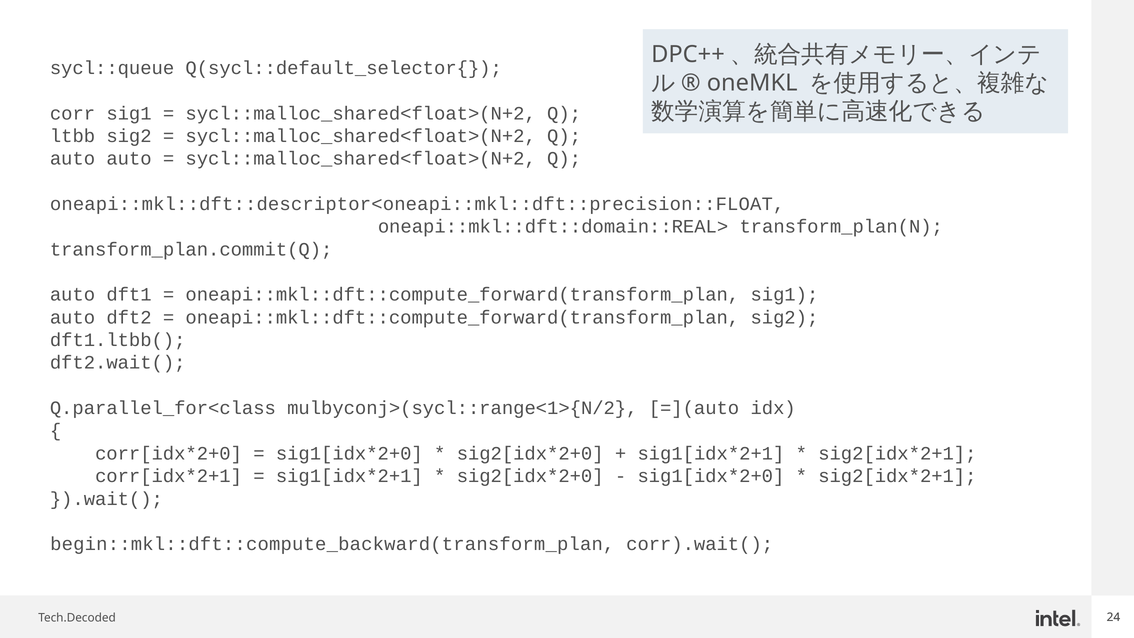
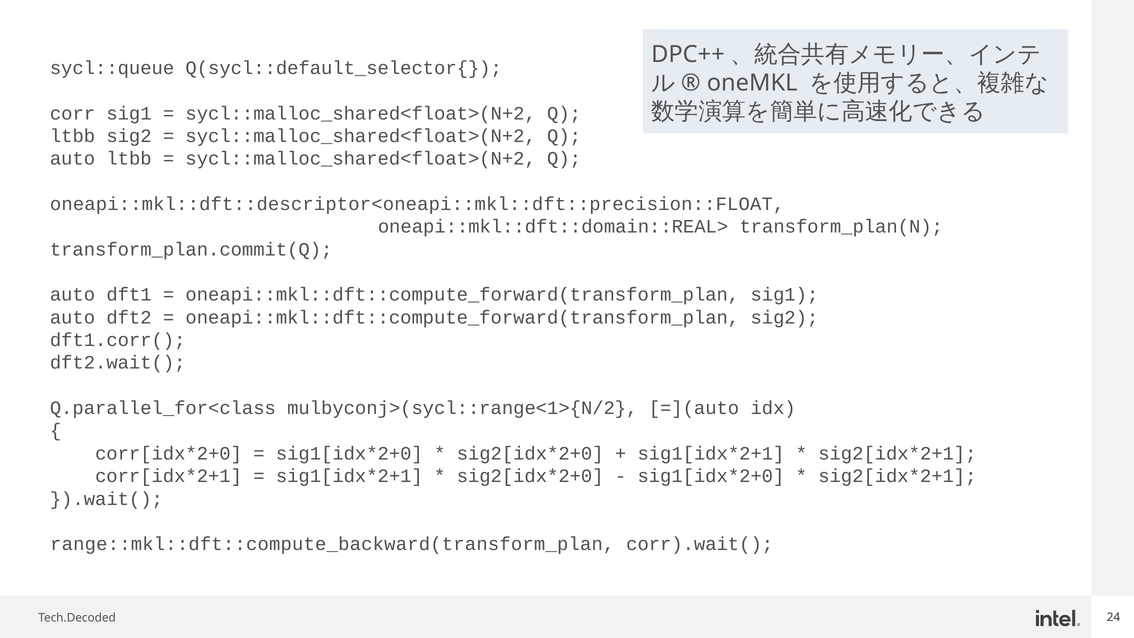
auto auto: auto -> ltbb
dft1.ltbb(: dft1.ltbb( -> dft1.corr(
begin::mkl::dft::compute_backward(transform_plan: begin::mkl::dft::compute_backward(transform_plan -> range::mkl::dft::compute_backward(transform_plan
